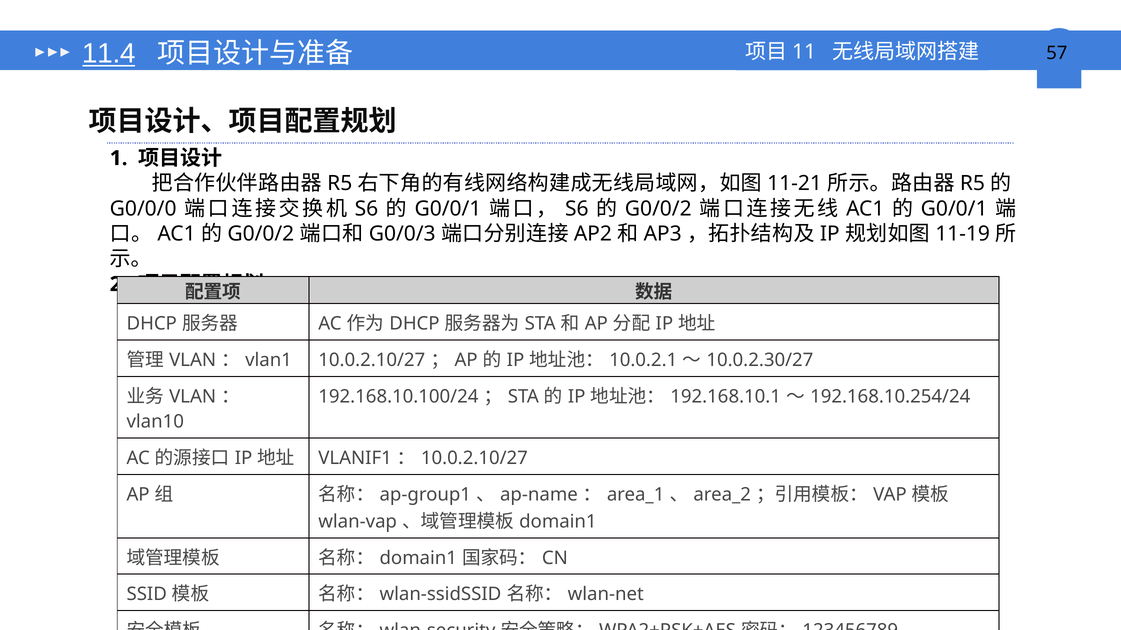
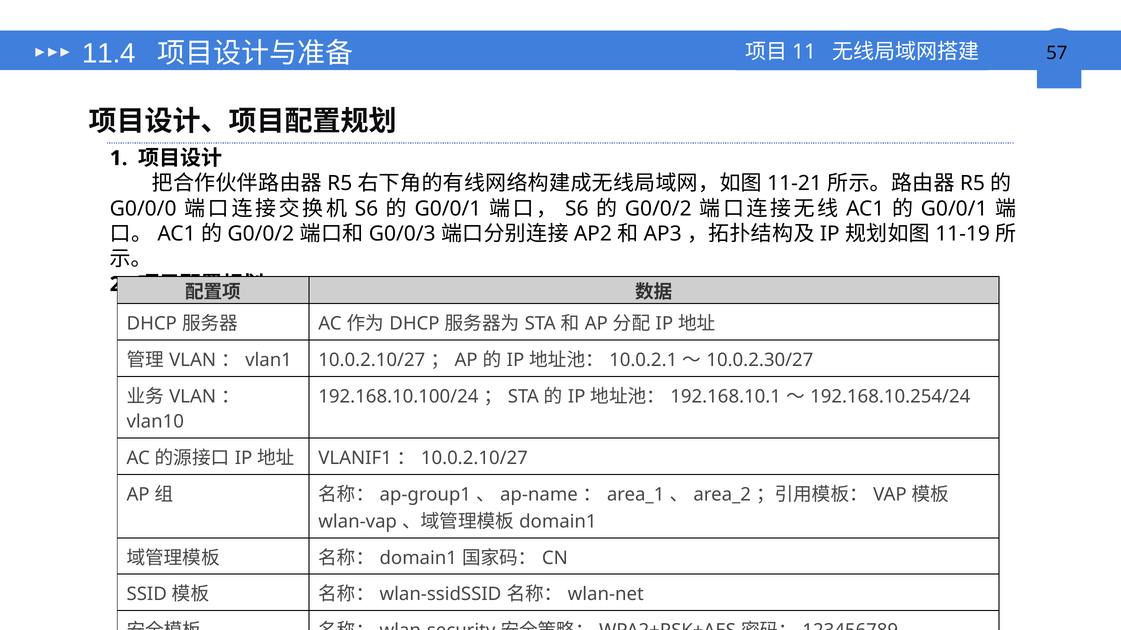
11.4 underline: present -> none
